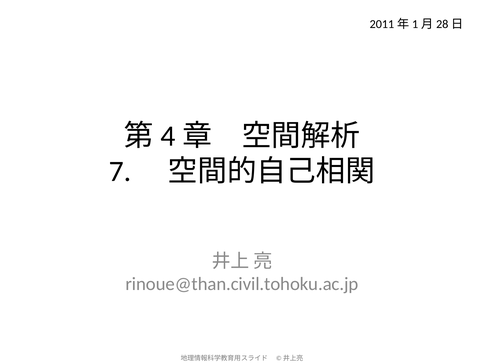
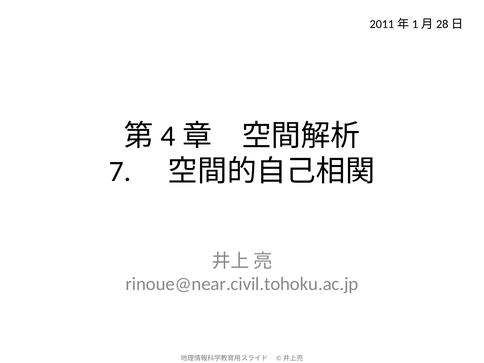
rinoue@than.civil.tohoku.ac.jp: rinoue@than.civil.tohoku.ac.jp -> rinoue@near.civil.tohoku.ac.jp
